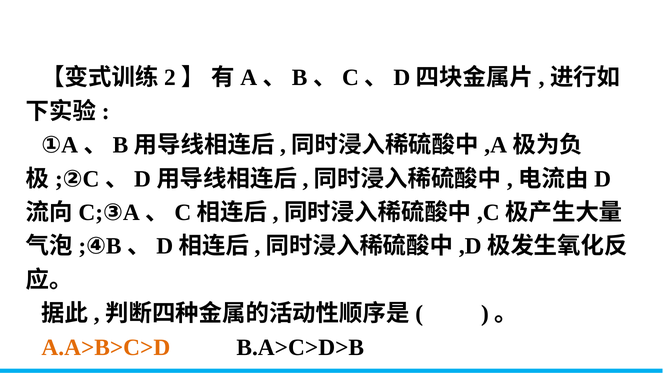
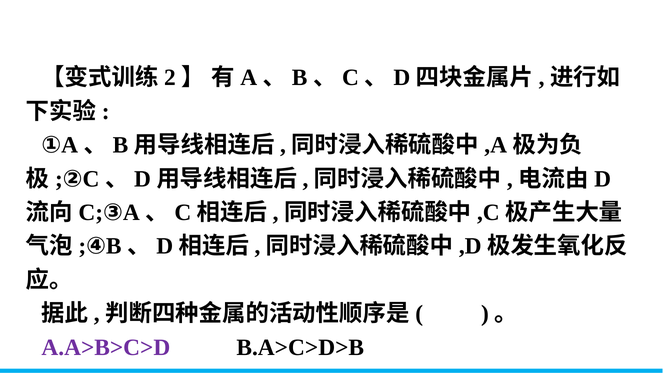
A.A>B>C>D colour: orange -> purple
